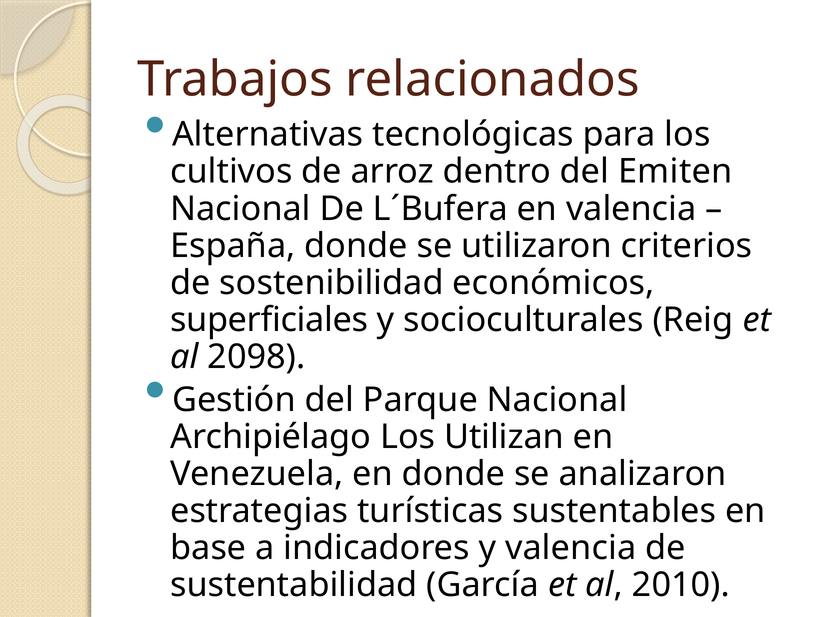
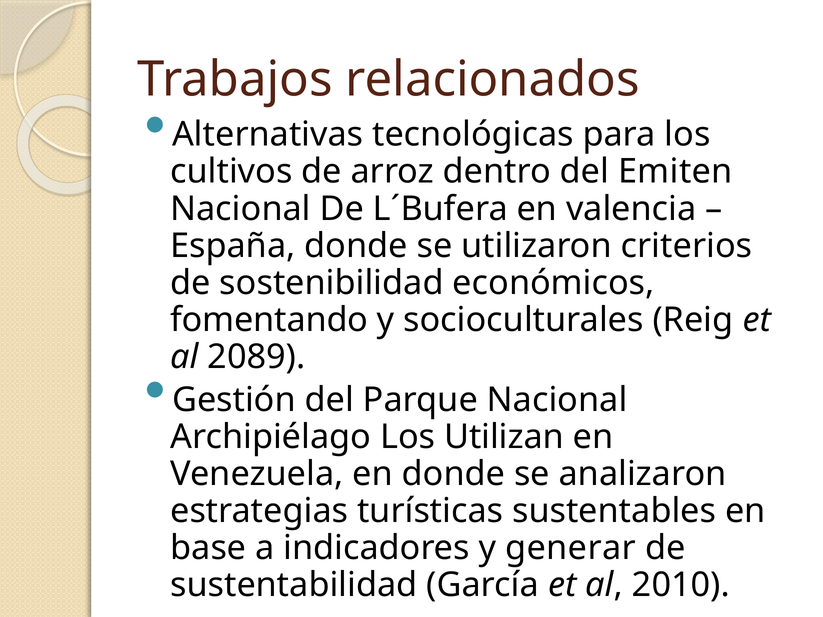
superficiales: superficiales -> fomentando
2098: 2098 -> 2089
y valencia: valencia -> generar
